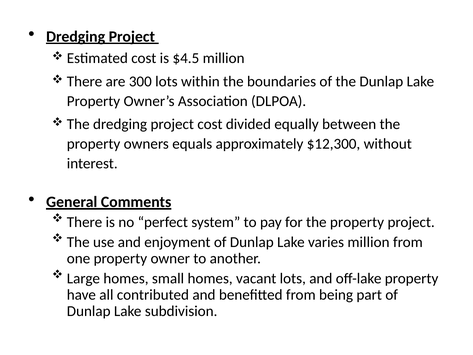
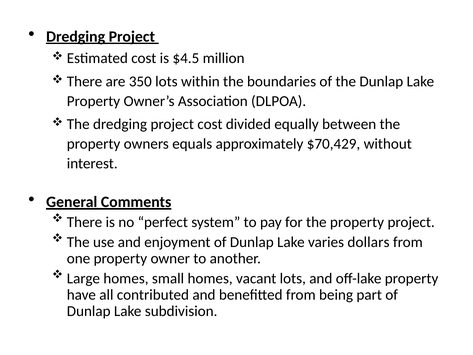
300: 300 -> 350
$12,300: $12,300 -> $70,429
varies million: million -> dollars
